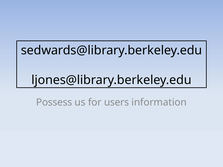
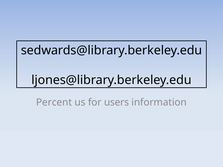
Possess: Possess -> Percent
